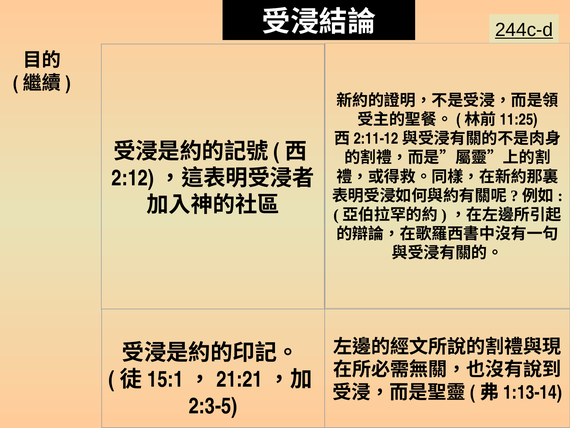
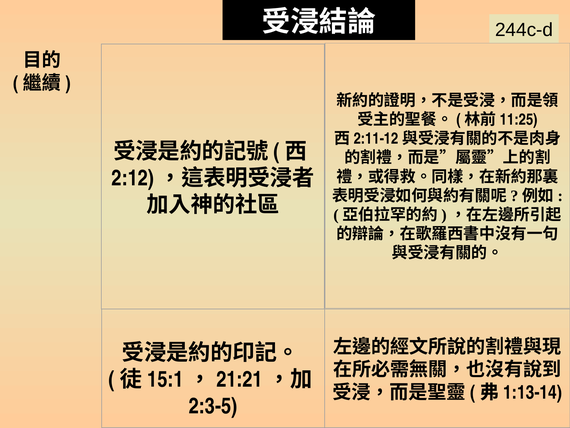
244c-d underline: present -> none
